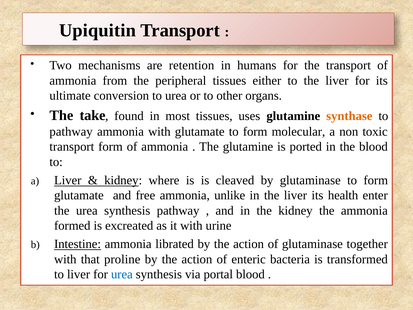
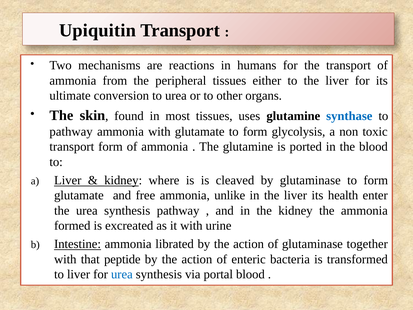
retention: retention -> reactions
take: take -> skin
synthase colour: orange -> blue
molecular: molecular -> glycolysis
proline: proline -> peptide
